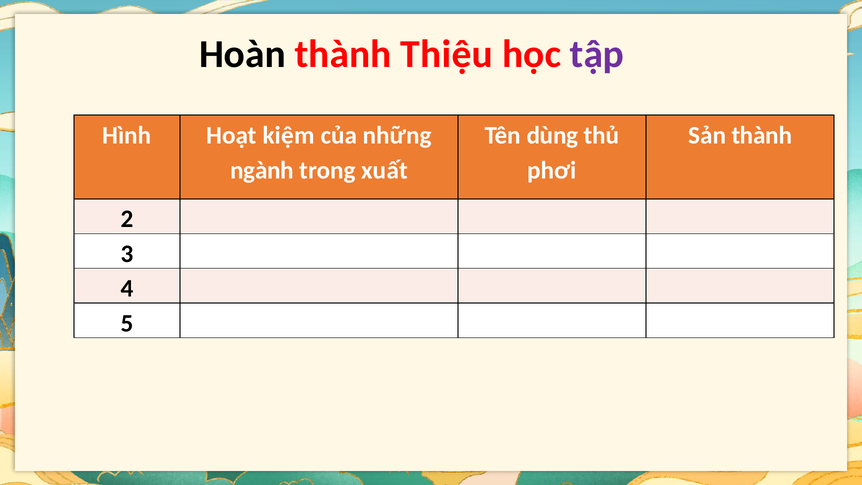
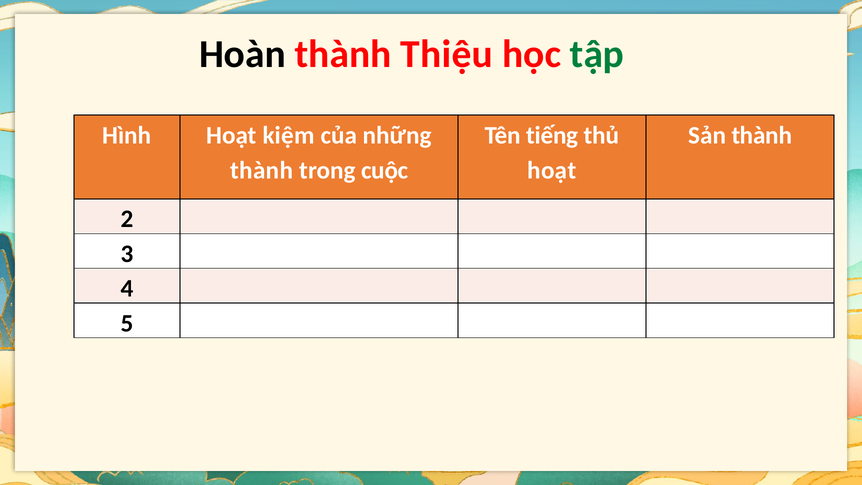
tập colour: purple -> green
dùng: dùng -> tiếng
ngành at (262, 171): ngành -> thành
xuất: xuất -> cuộc
phơi at (552, 171): phơi -> hoạt
